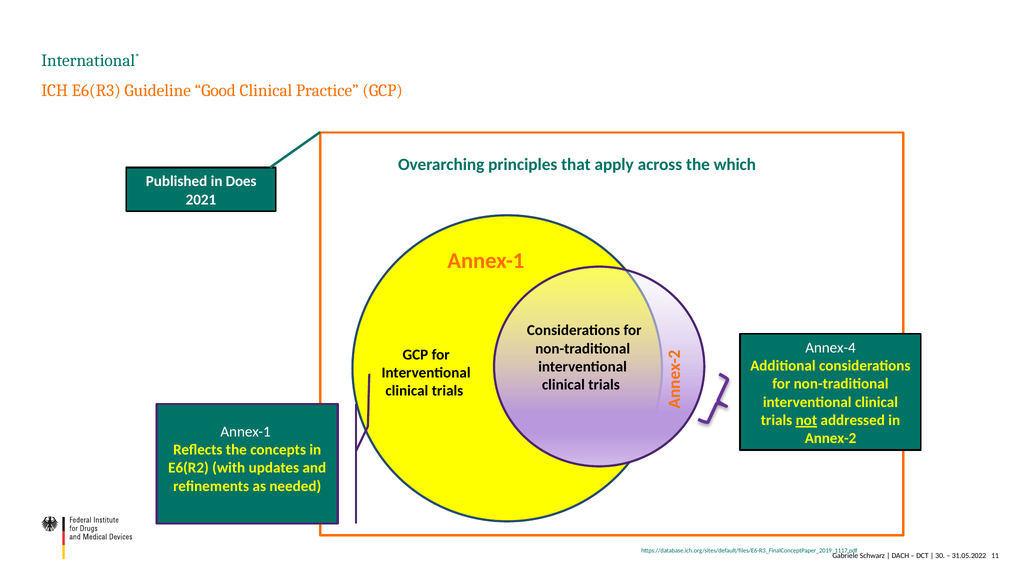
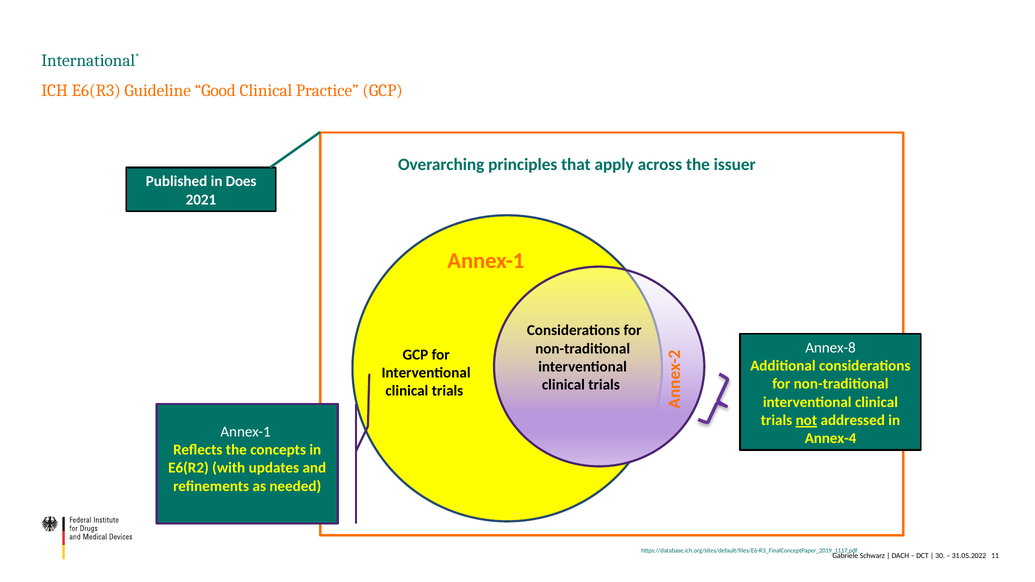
which: which -> issuer
Annex-4: Annex-4 -> Annex-8
Annex-2: Annex-2 -> Annex-4
